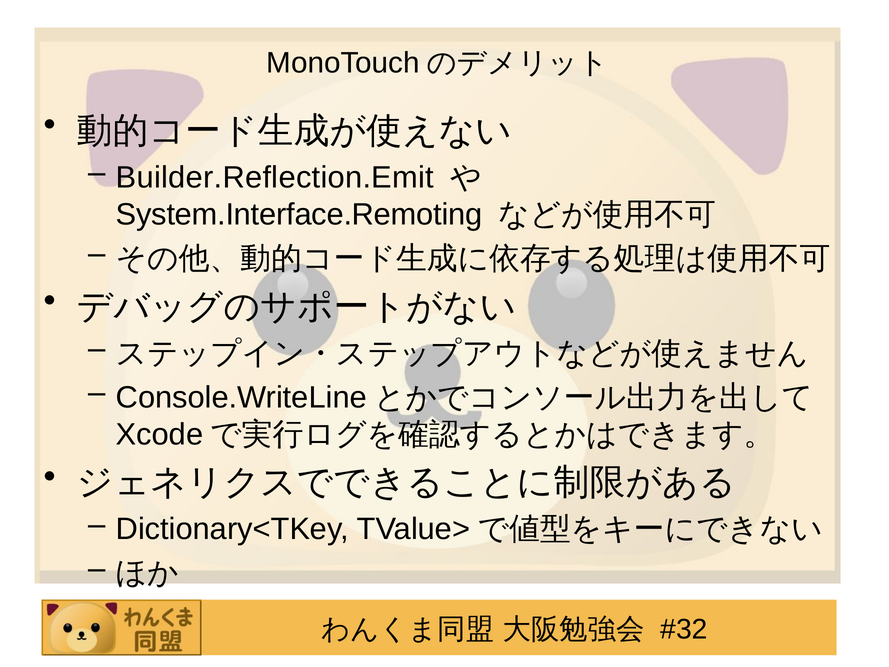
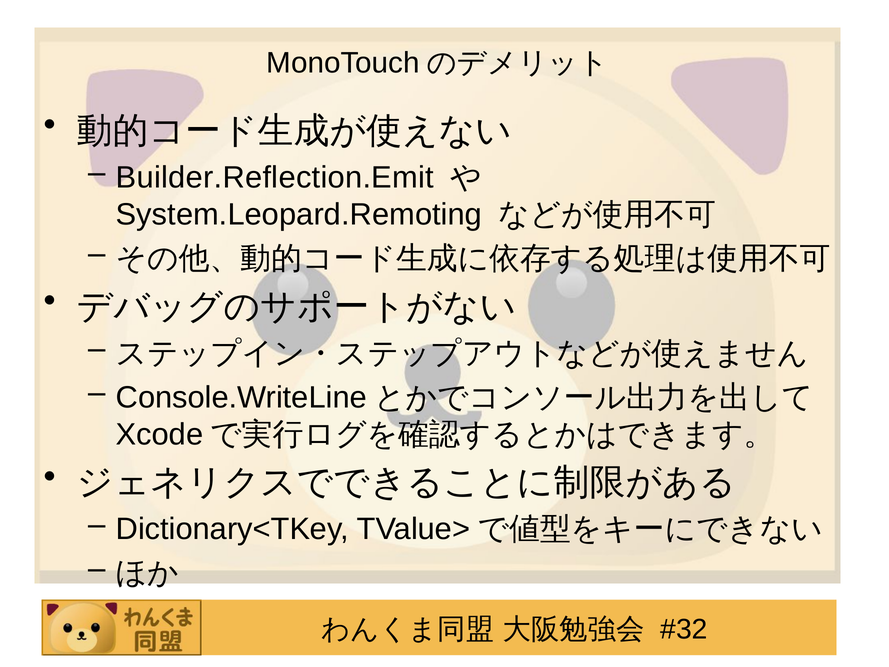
System.Interface.Remoting: System.Interface.Remoting -> System.Leopard.Remoting
